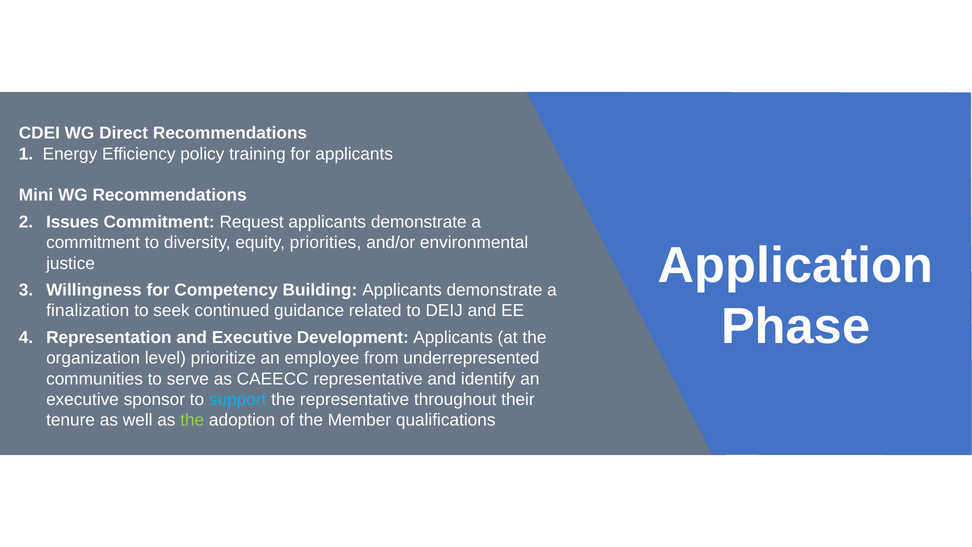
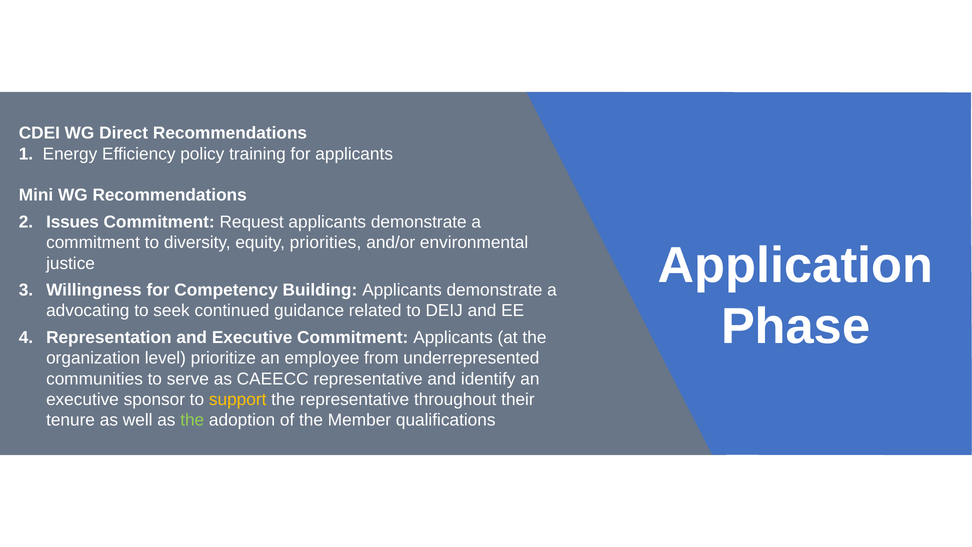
finalization: finalization -> advocating
Executive Development: Development -> Commitment
support colour: light blue -> yellow
